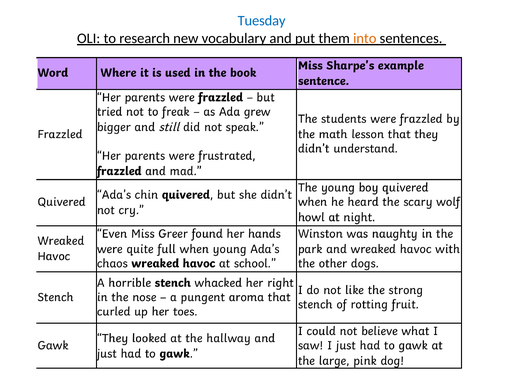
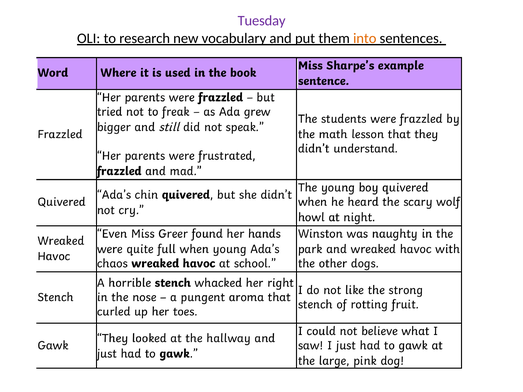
Tuesday colour: blue -> purple
